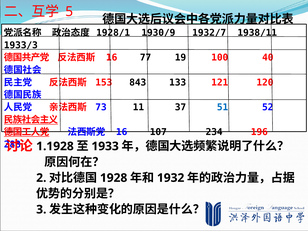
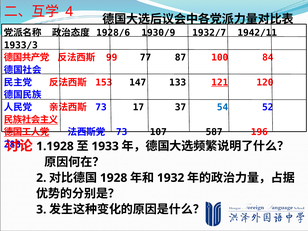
5: 5 -> 4
1928/1: 1928/1 -> 1928/6
1938/11: 1938/11 -> 1942/11
16 at (112, 58): 16 -> 99
19: 19 -> 87
40: 40 -> 84
843: 843 -> 147
121 underline: none -> present
11: 11 -> 17
51: 51 -> 54
16 at (122, 132): 16 -> 73
234: 234 -> 587
